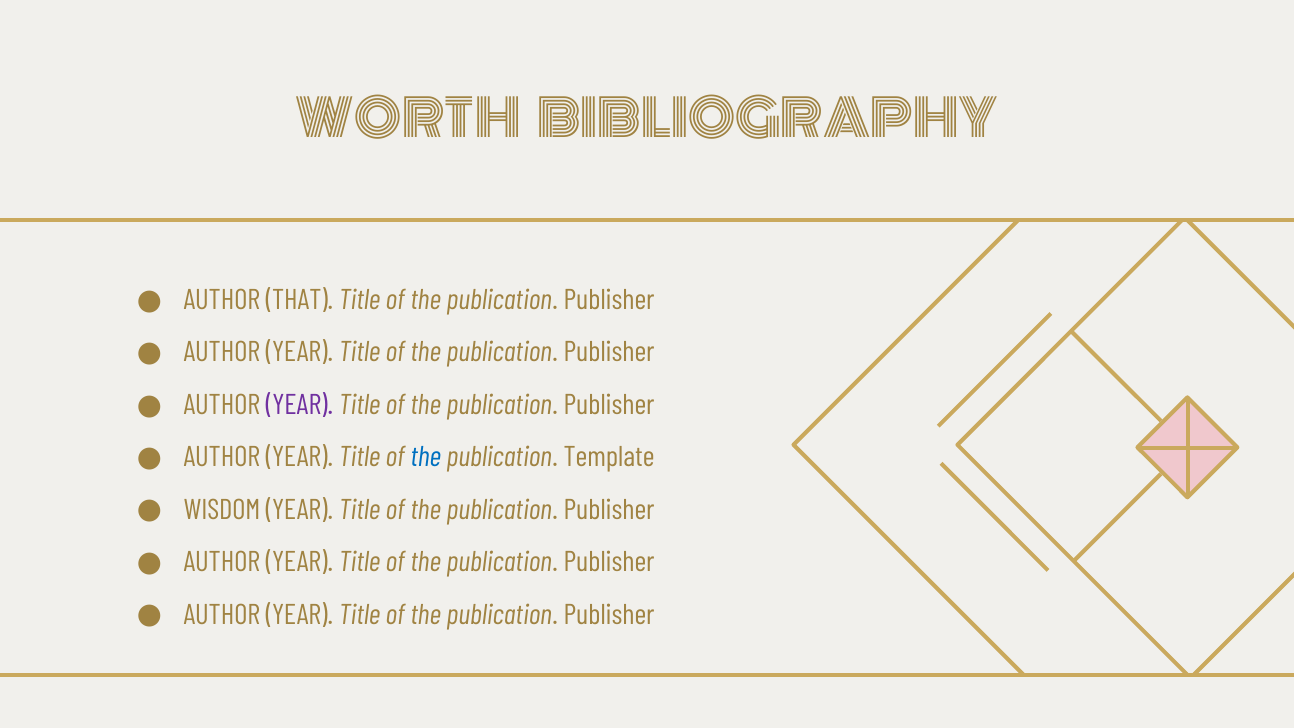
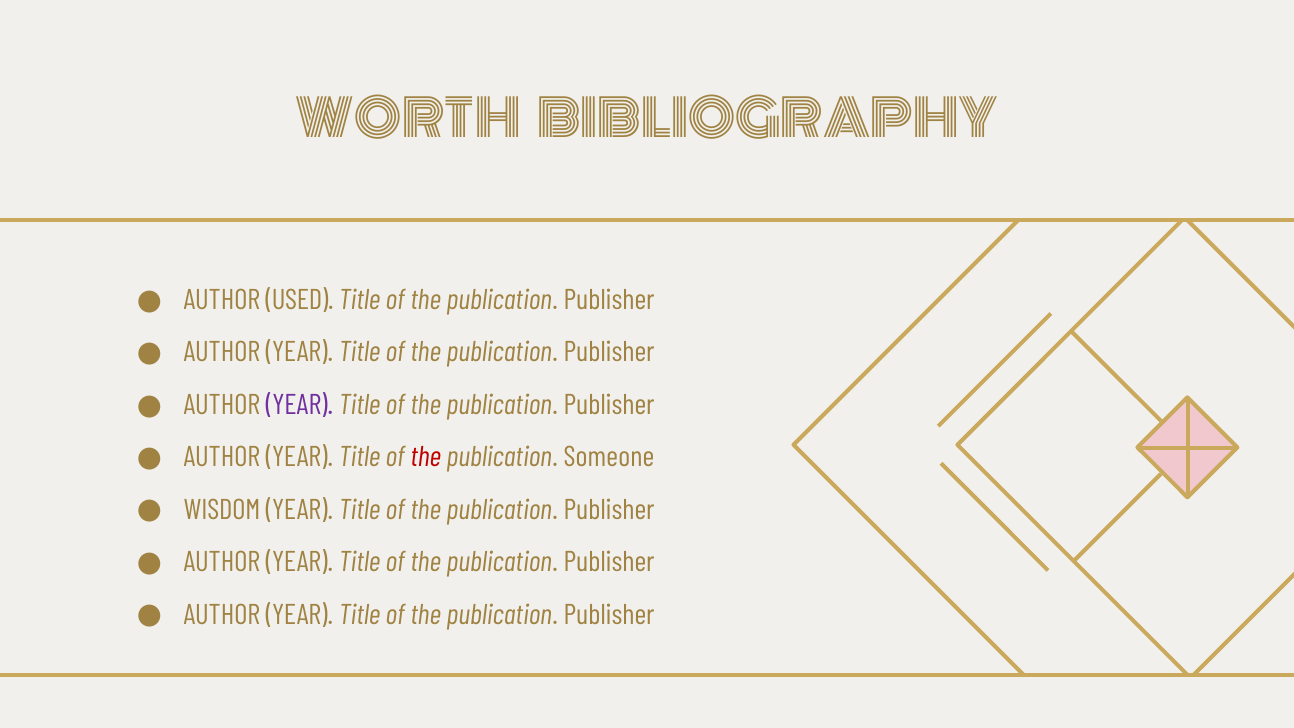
THAT: THAT -> USED
the at (426, 457) colour: blue -> red
Template: Template -> Someone
